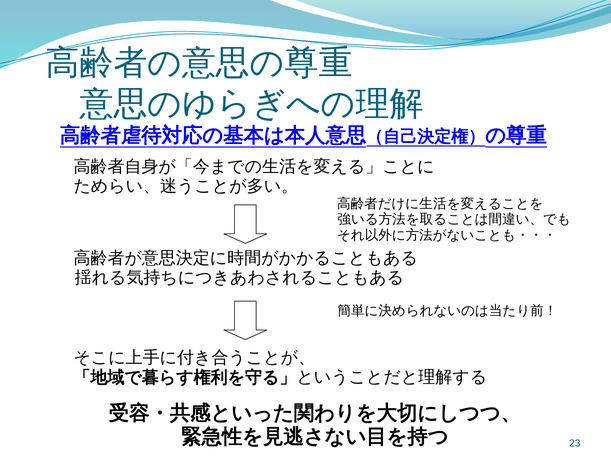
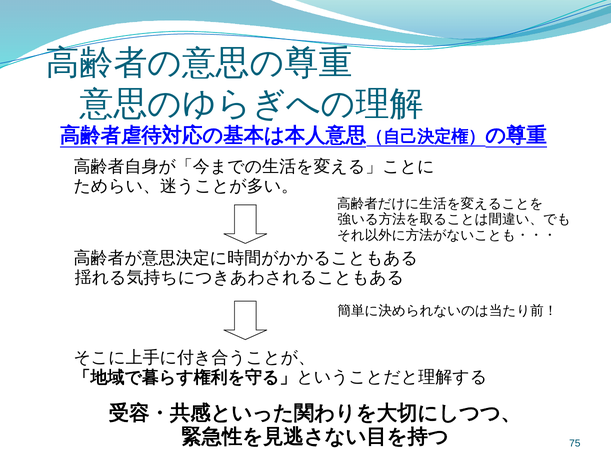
23: 23 -> 75
